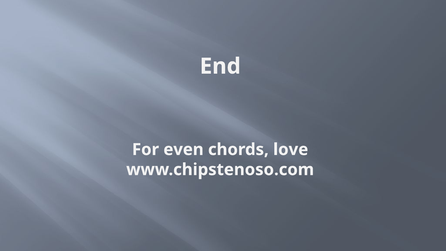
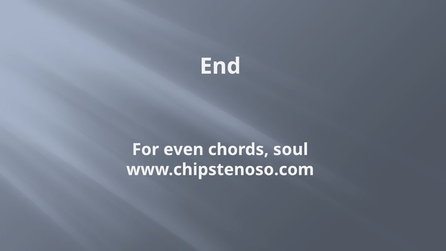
love: love -> soul
